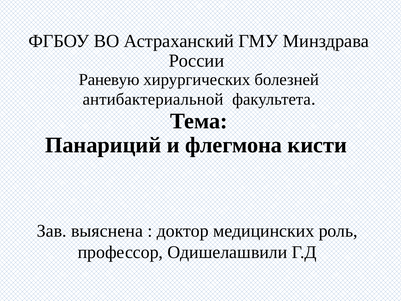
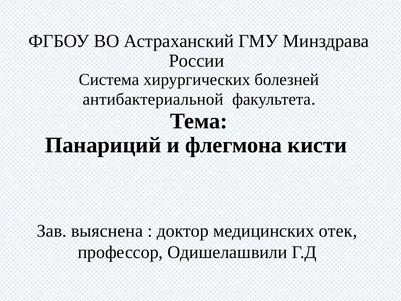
Раневую: Раневую -> Система
роль: роль -> отек
